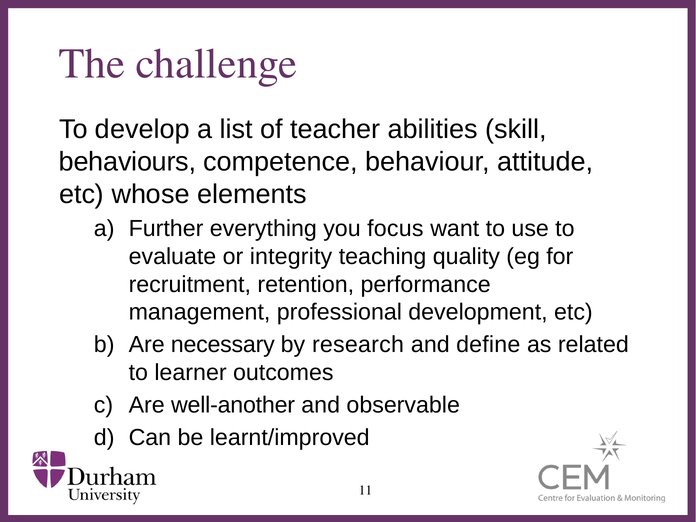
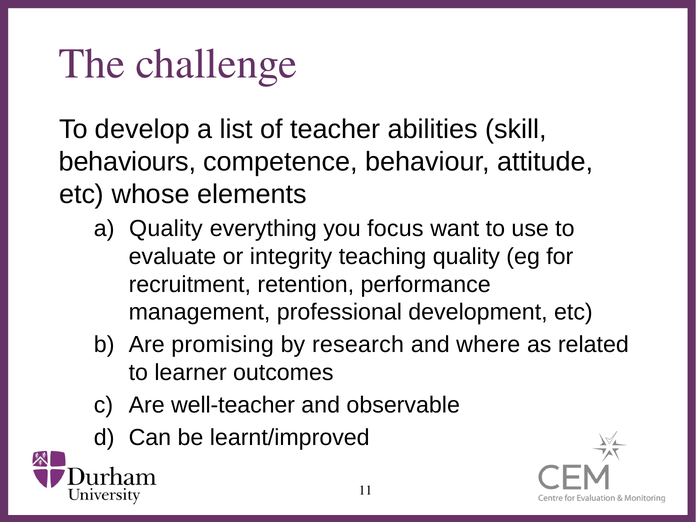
a Further: Further -> Quality
necessary: necessary -> promising
define: define -> where
well-another: well-another -> well-teacher
